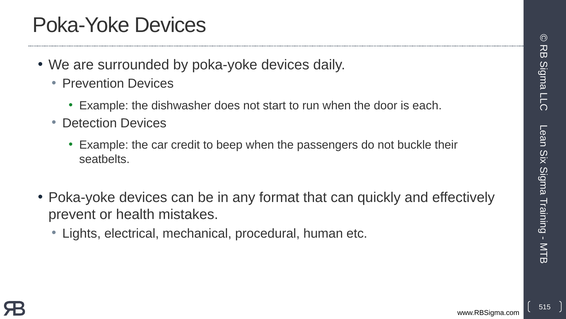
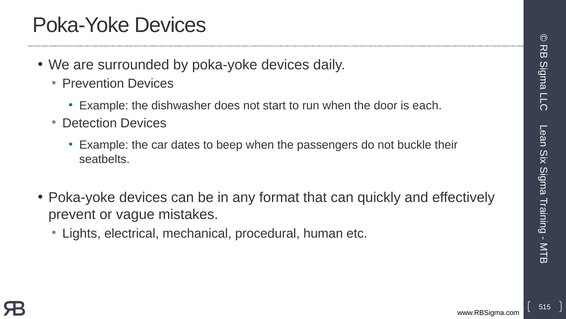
credit: credit -> dates
health: health -> vague
